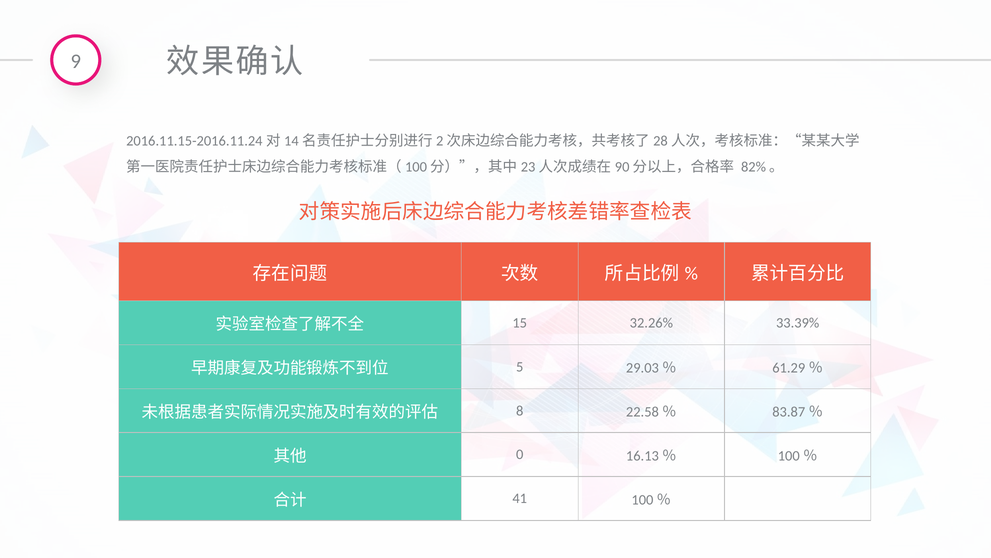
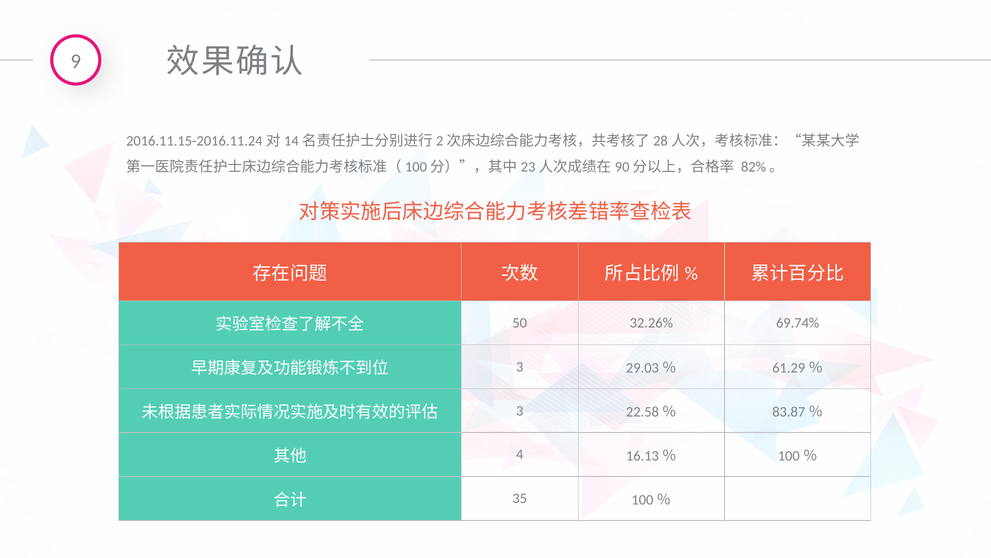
15: 15 -> 50
33.39%: 33.39% -> 69.74%
5 at (520, 366): 5 -> 3
8 at (520, 410): 8 -> 3
0: 0 -> 4
41: 41 -> 35
